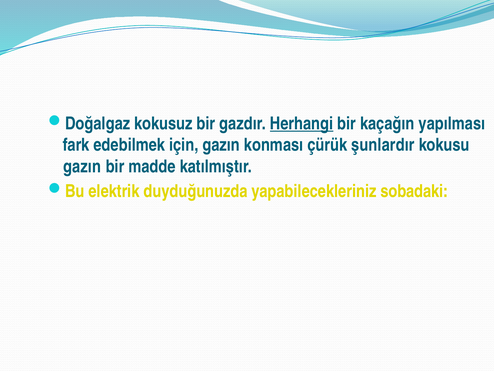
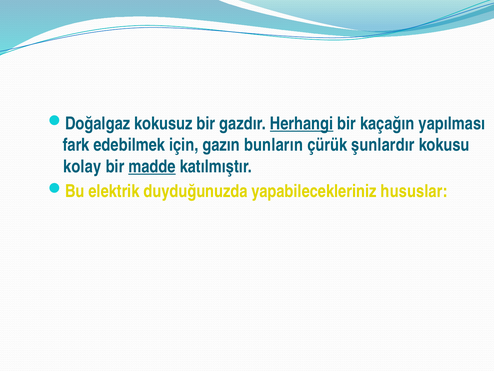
konması: konması -> bunların
gazın at (82, 166): gazın -> kolay
madde underline: none -> present
sobadaki: sobadaki -> hususlar
